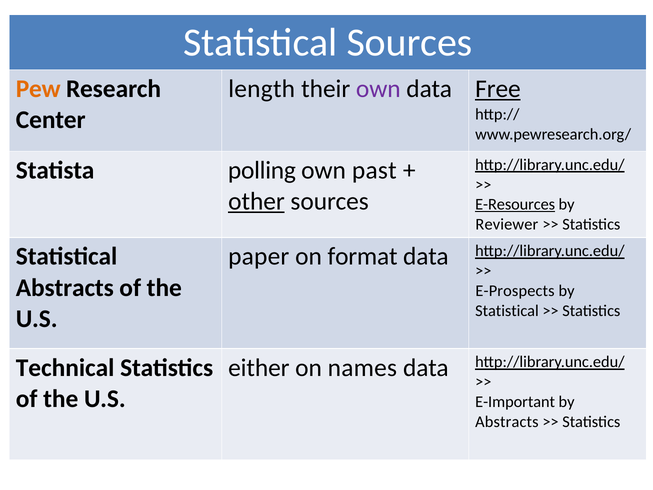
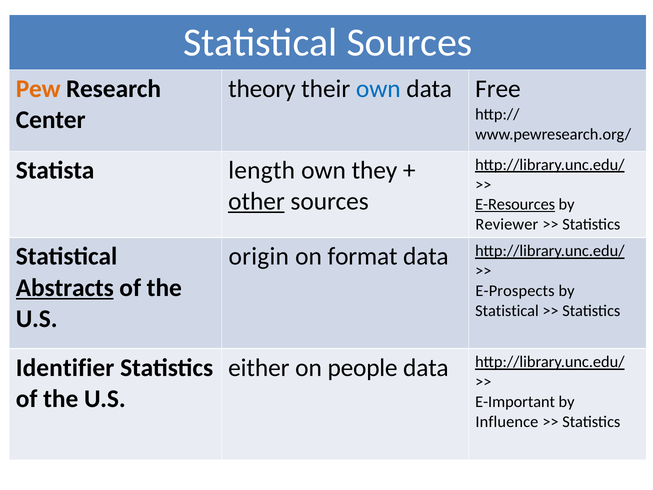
length: length -> theory
own at (378, 89) colour: purple -> blue
Free underline: present -> none
polling: polling -> length
past: past -> they
paper: paper -> origin
Abstracts at (65, 287) underline: none -> present
Technical: Technical -> Identifier
names: names -> people
Abstracts at (507, 422): Abstracts -> Influence
